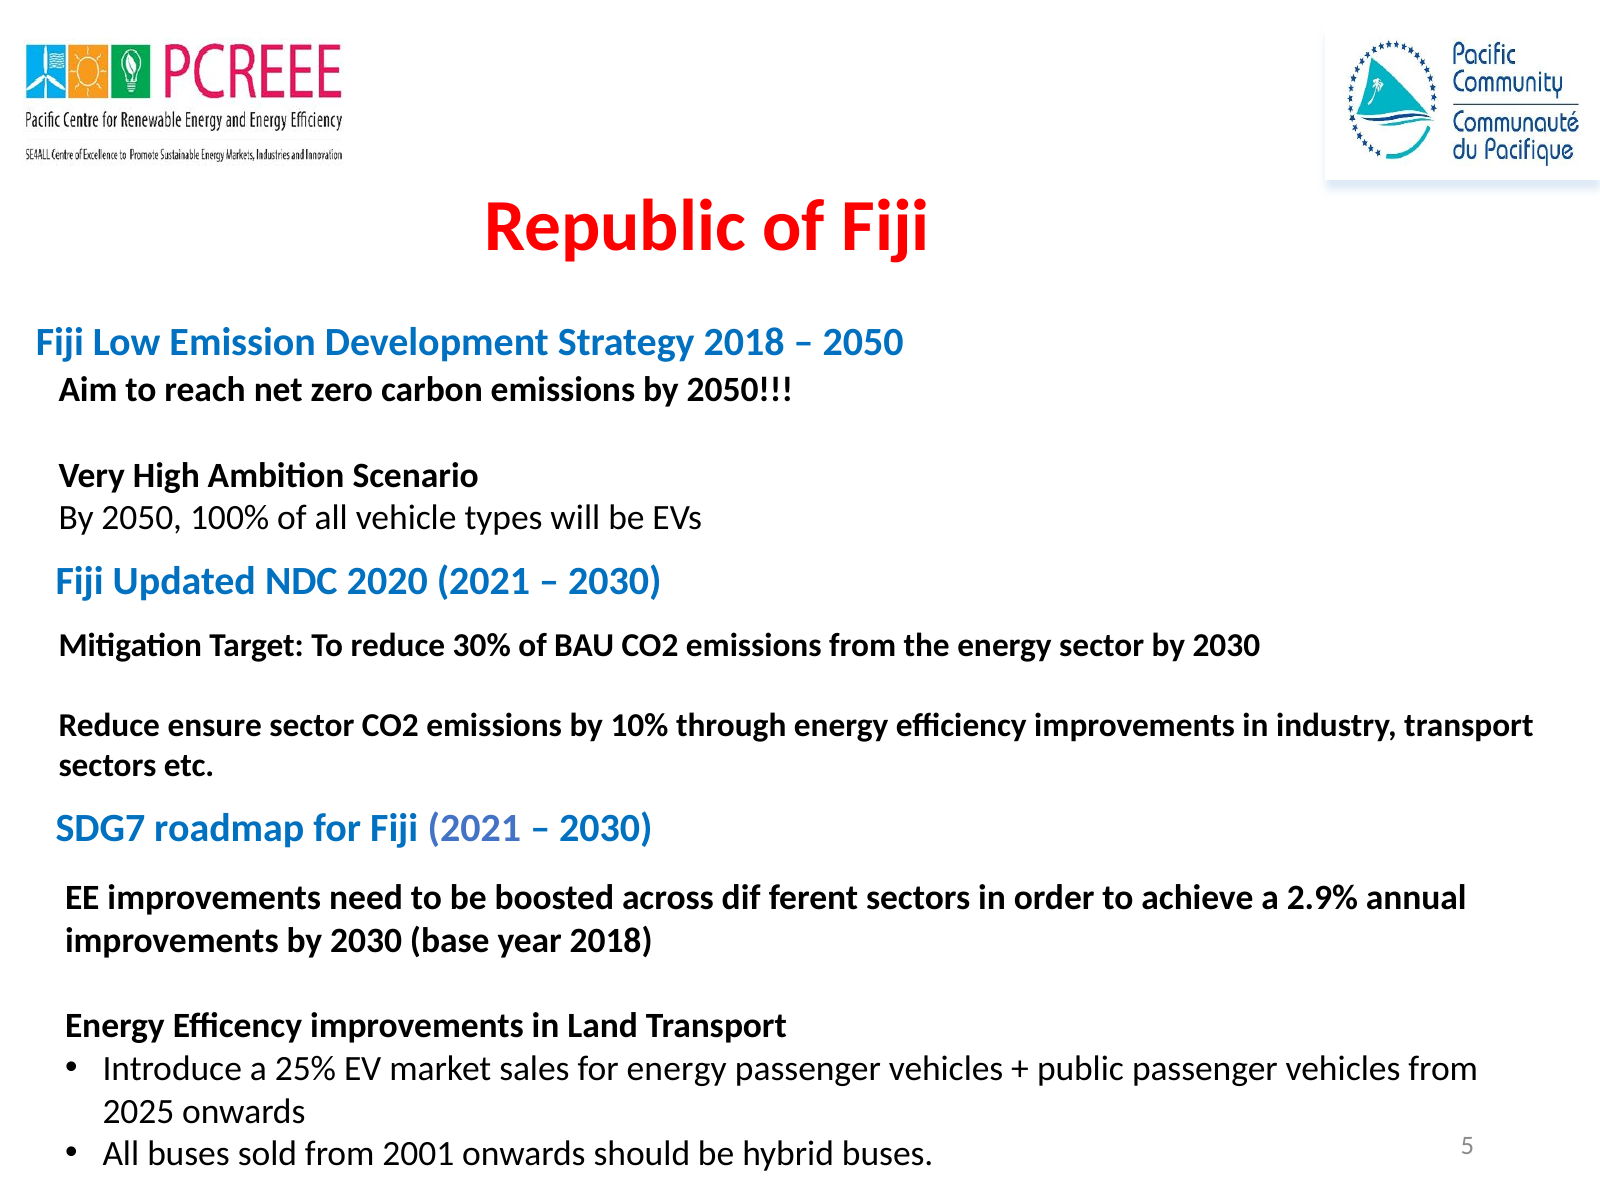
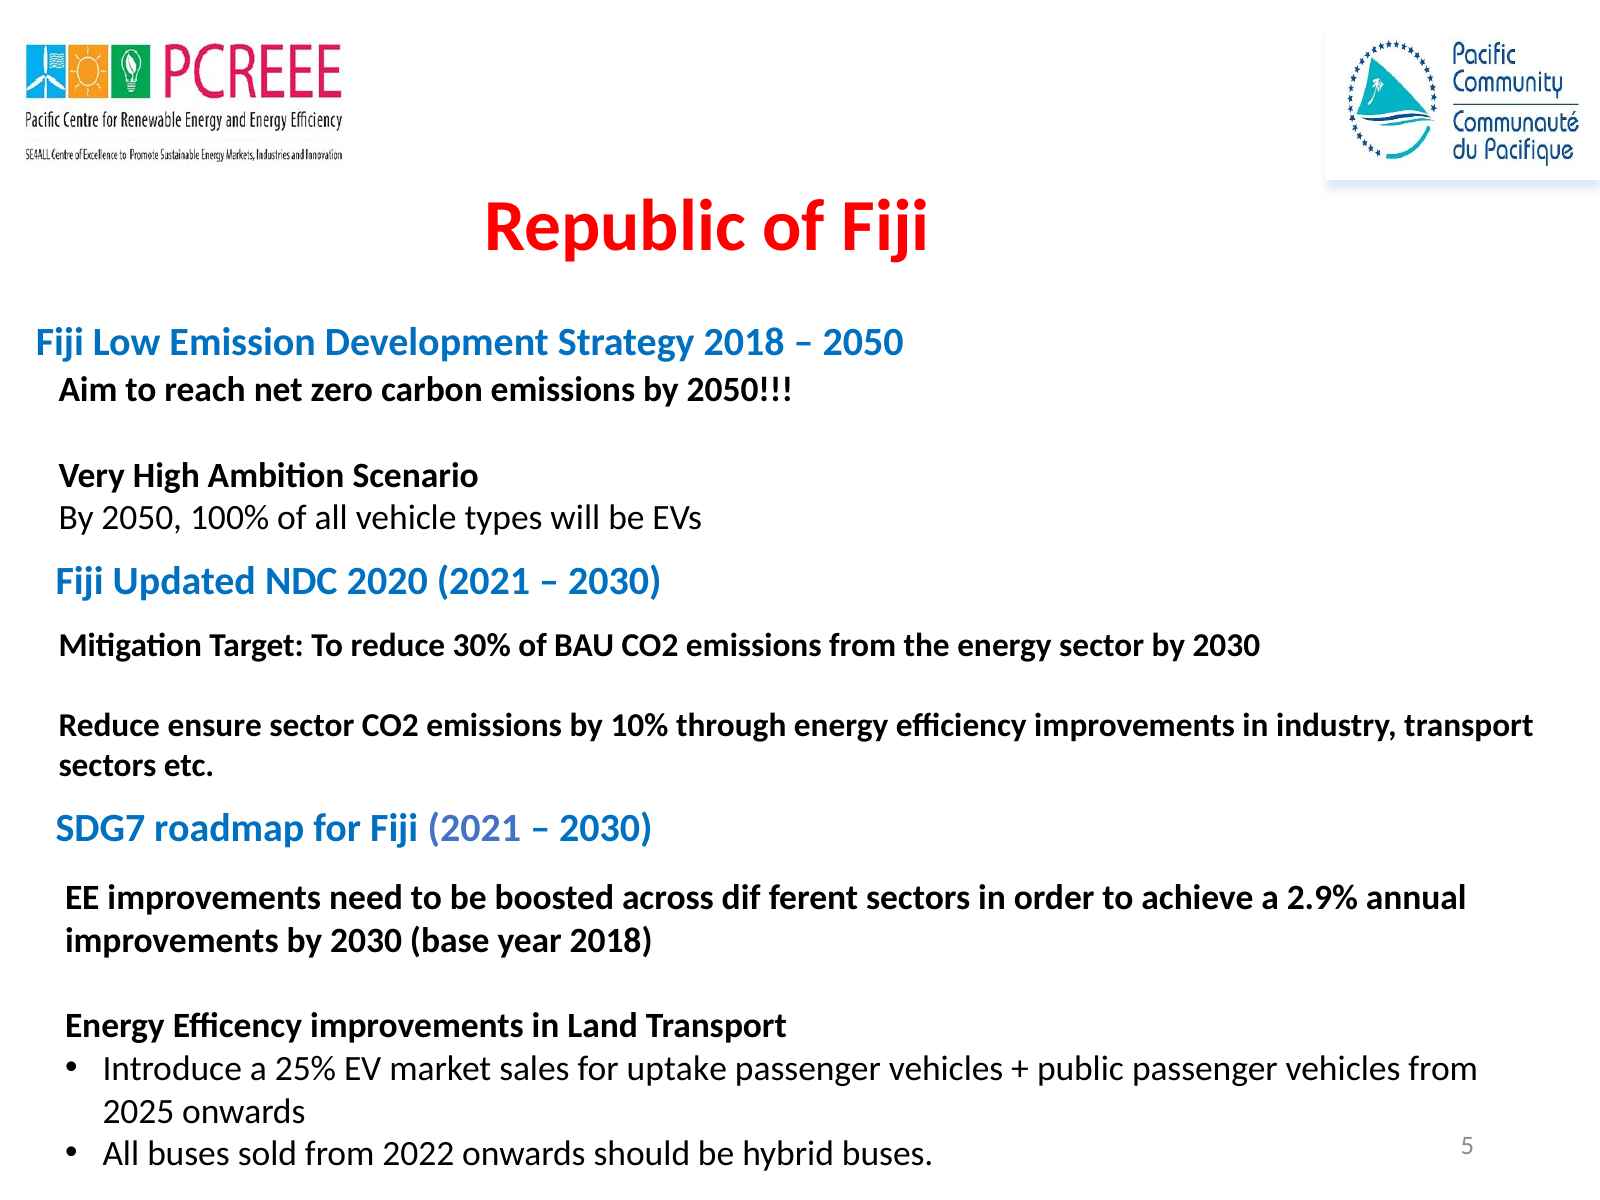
for energy: energy -> uptake
2001: 2001 -> 2022
